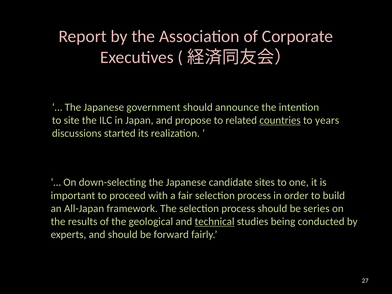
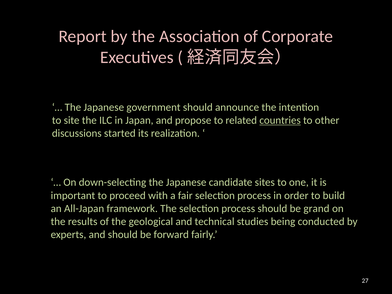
years: years -> other
series: series -> grand
technical underline: present -> none
